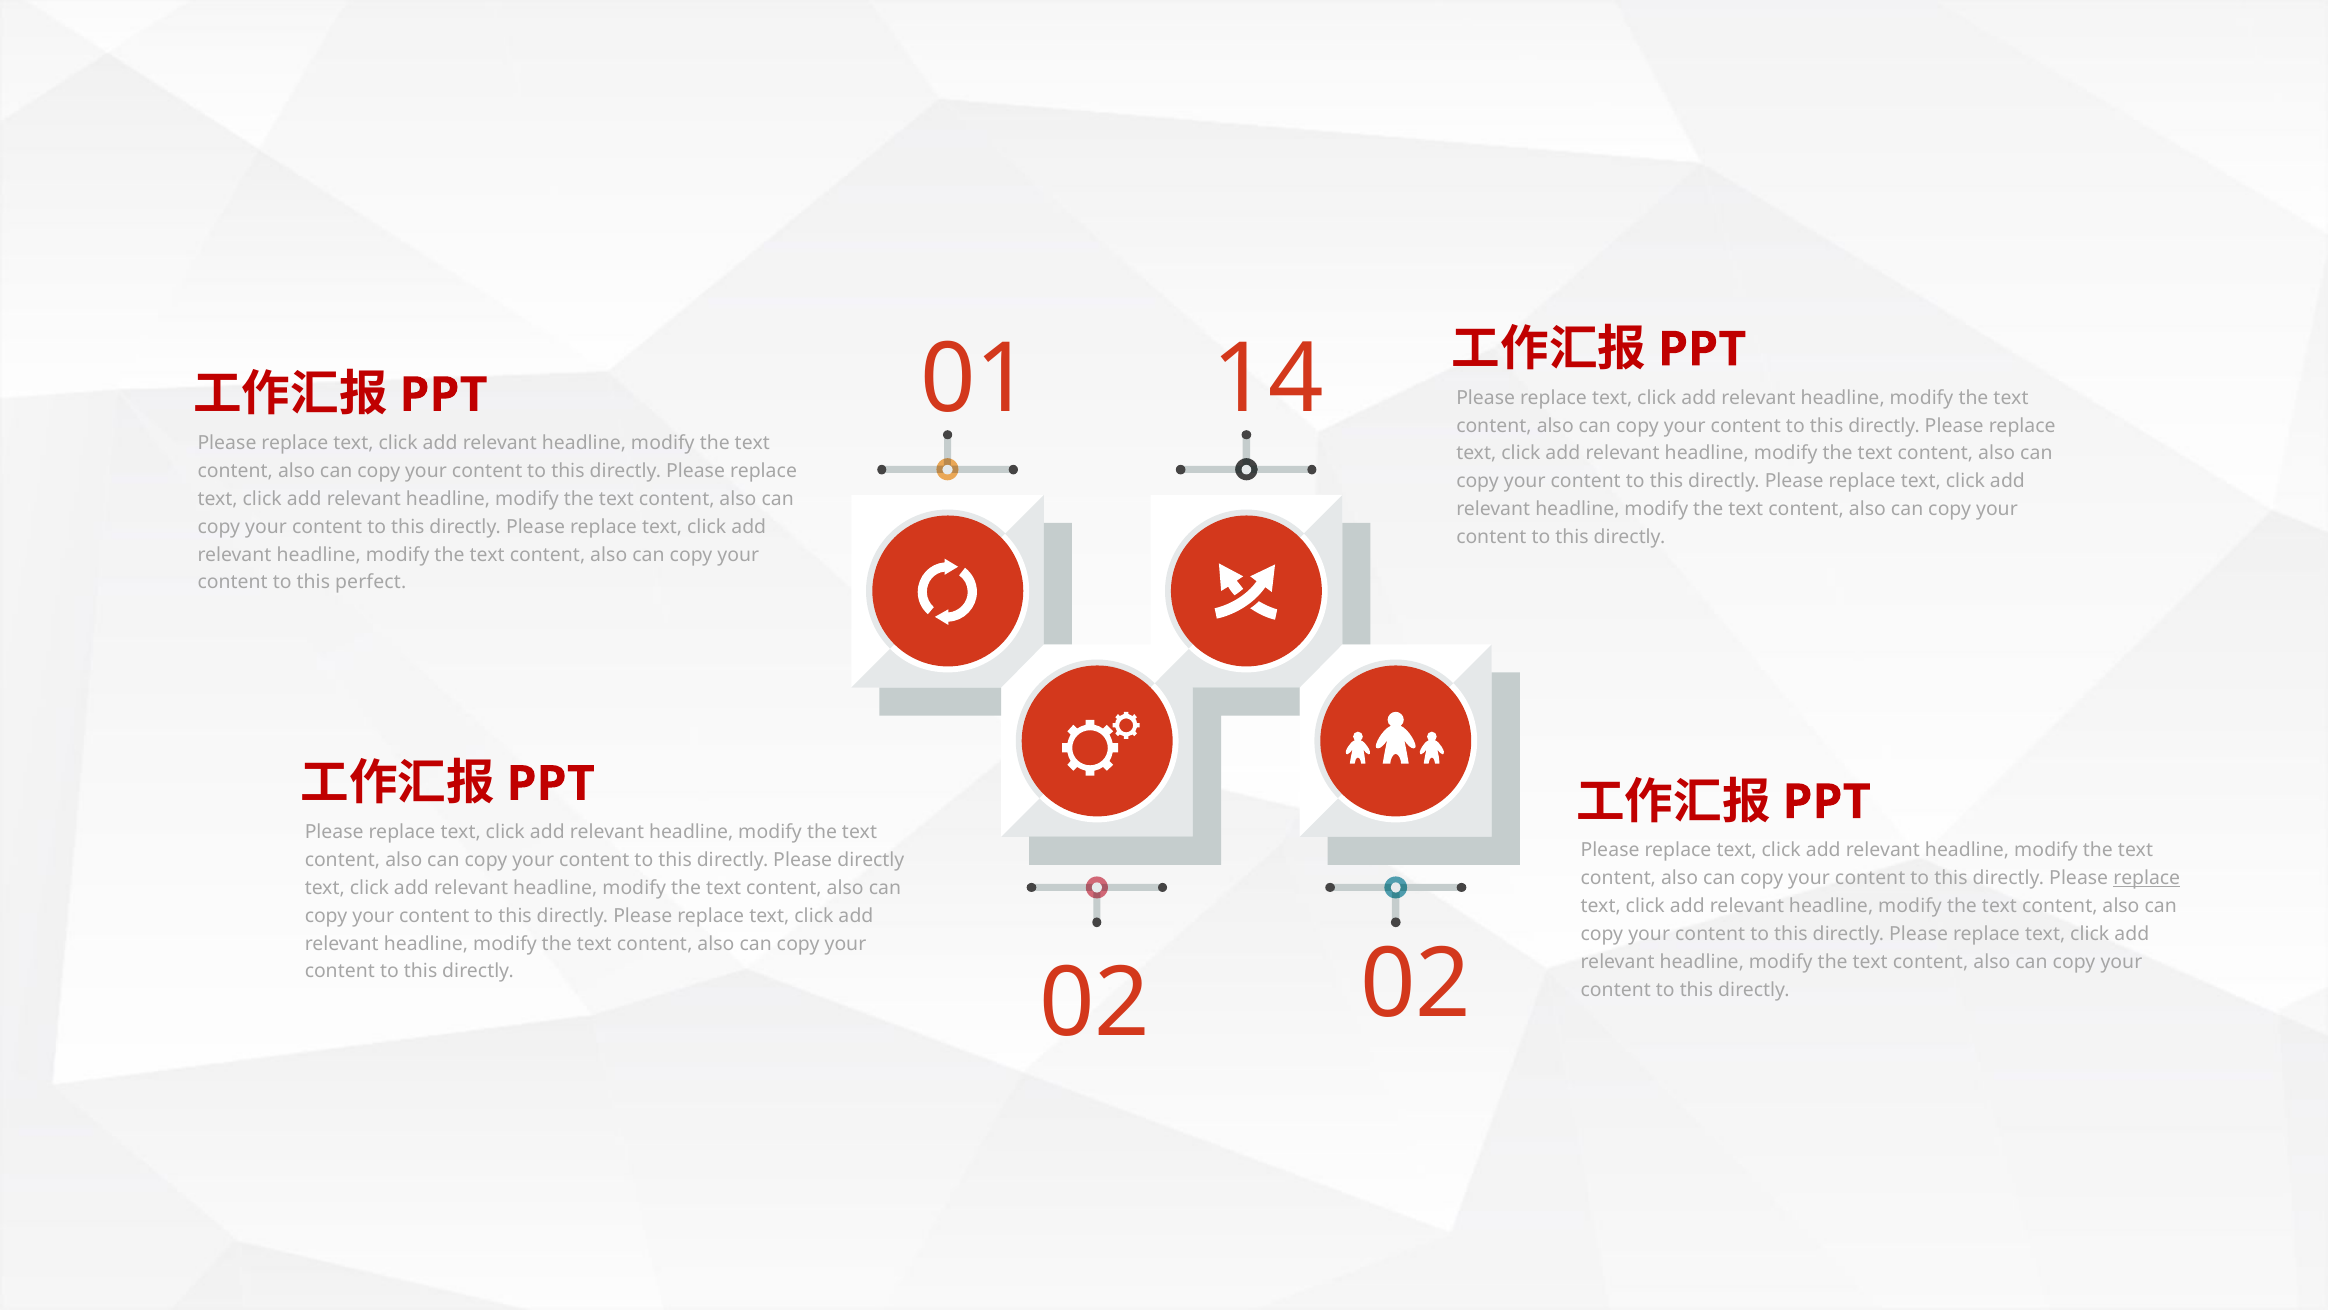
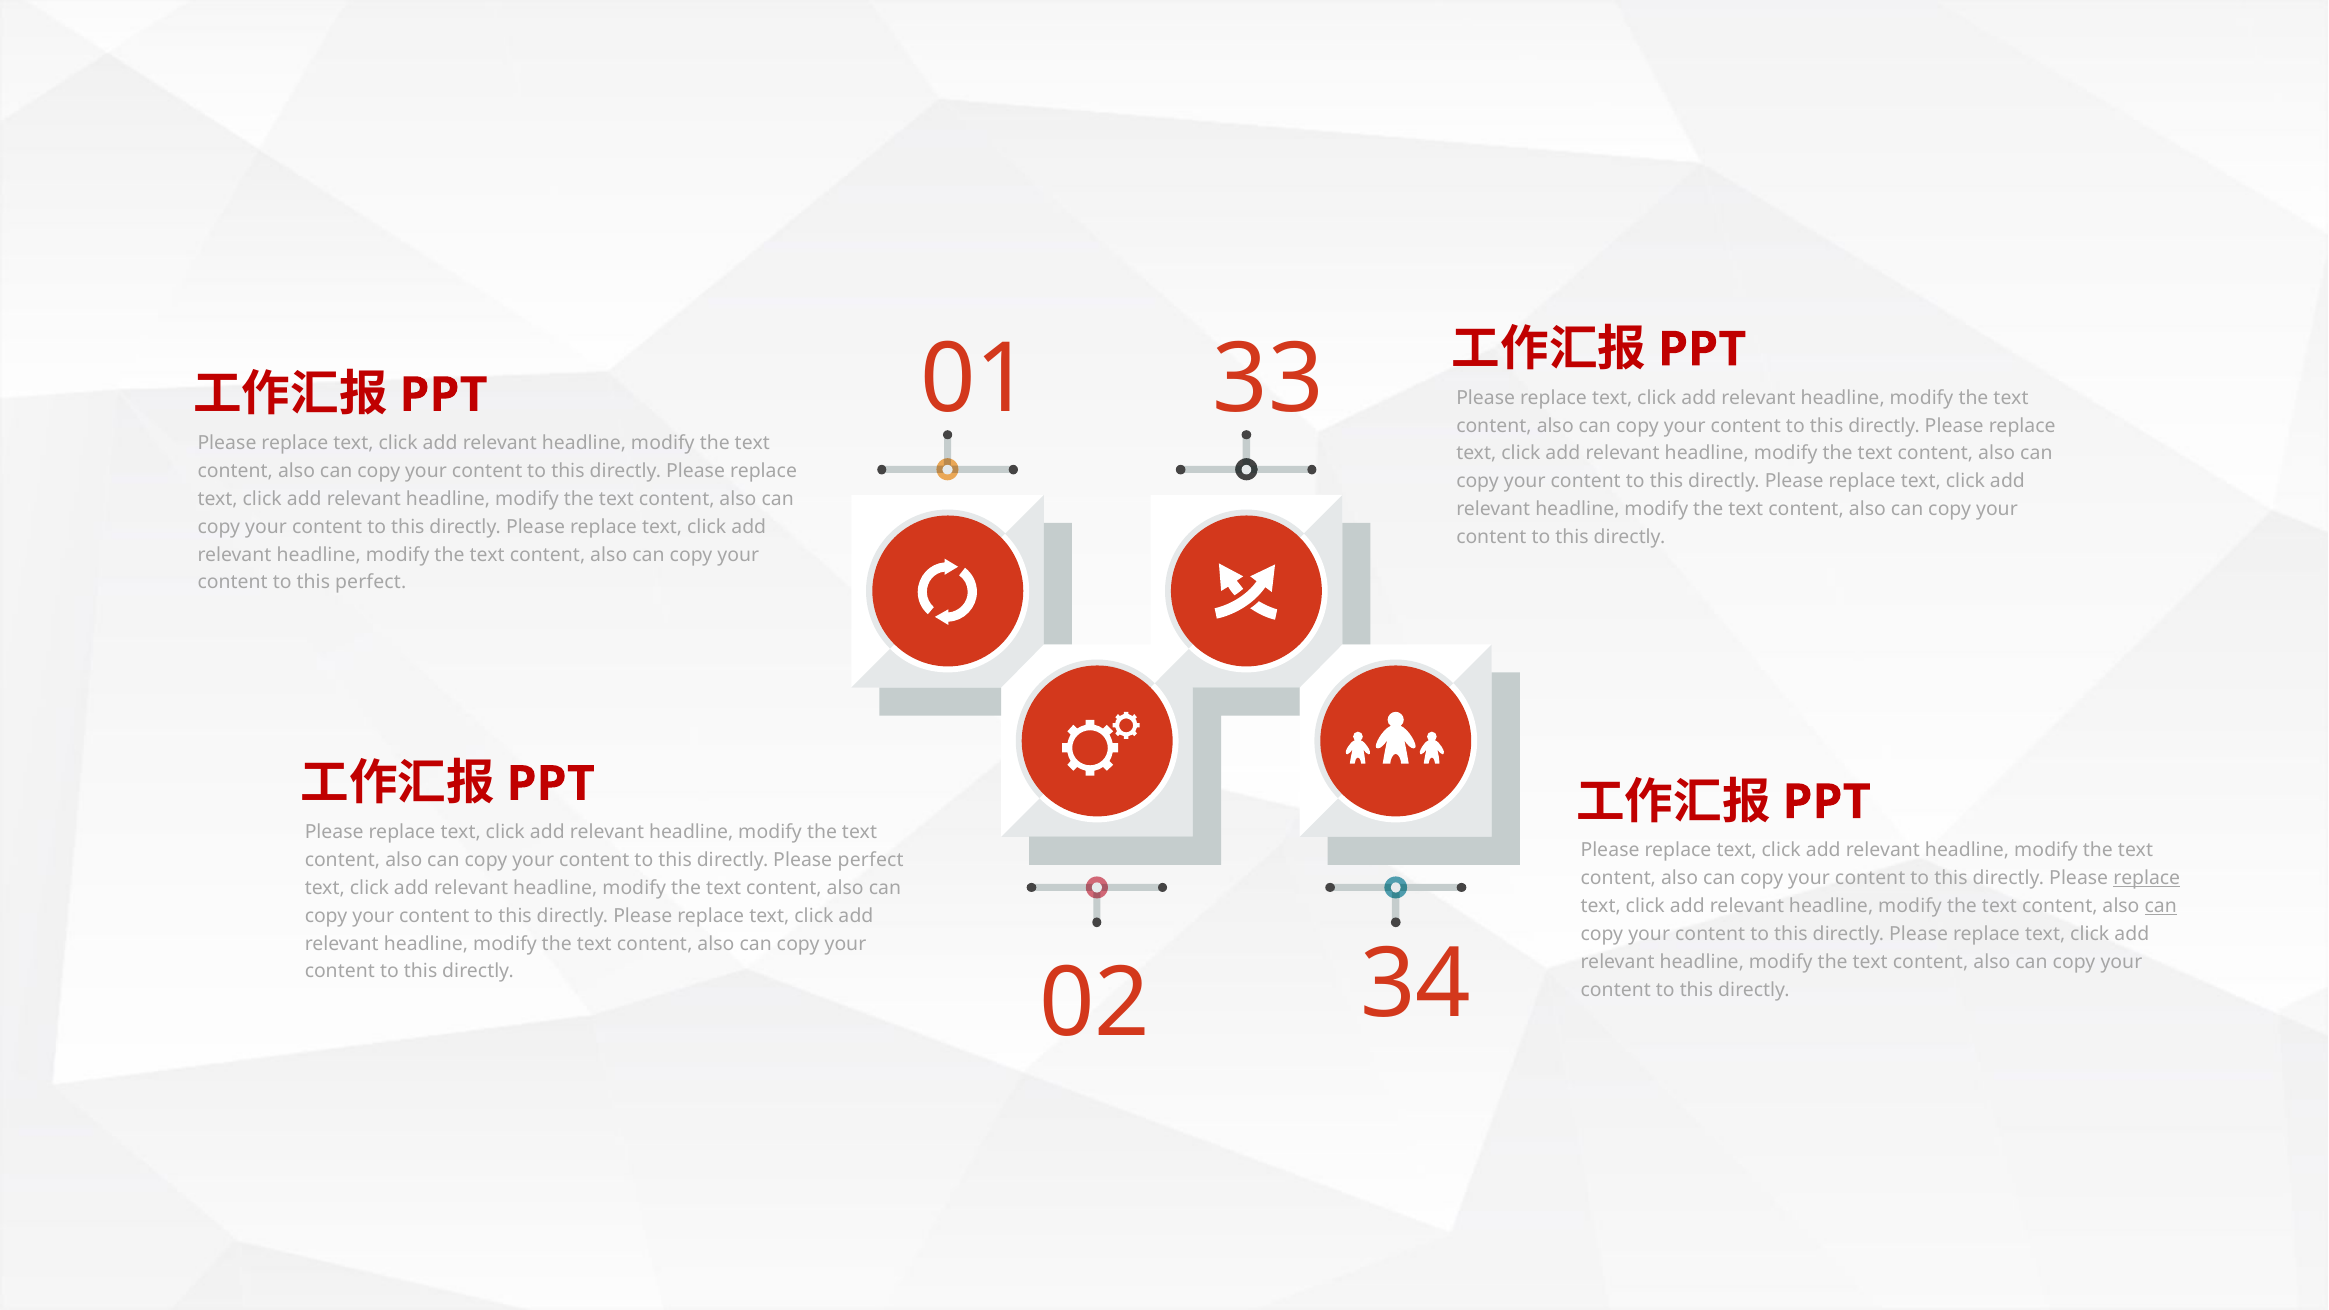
14: 14 -> 33
Please directly: directly -> perfect
can at (2161, 906) underline: none -> present
02 02: 02 -> 34
